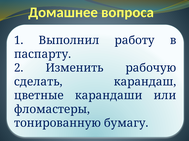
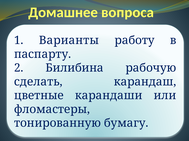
Выполнил: Выполнил -> Варианты
Изменить: Изменить -> Билибина
